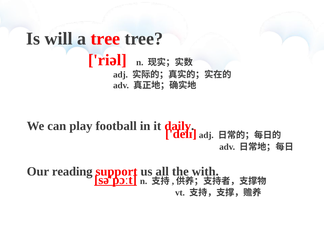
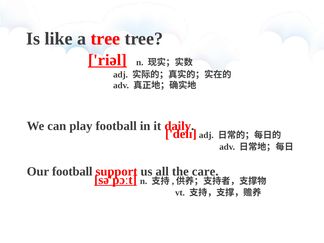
will: will -> like
riəl underline: none -> present
Our reading: reading -> football
with: with -> care
